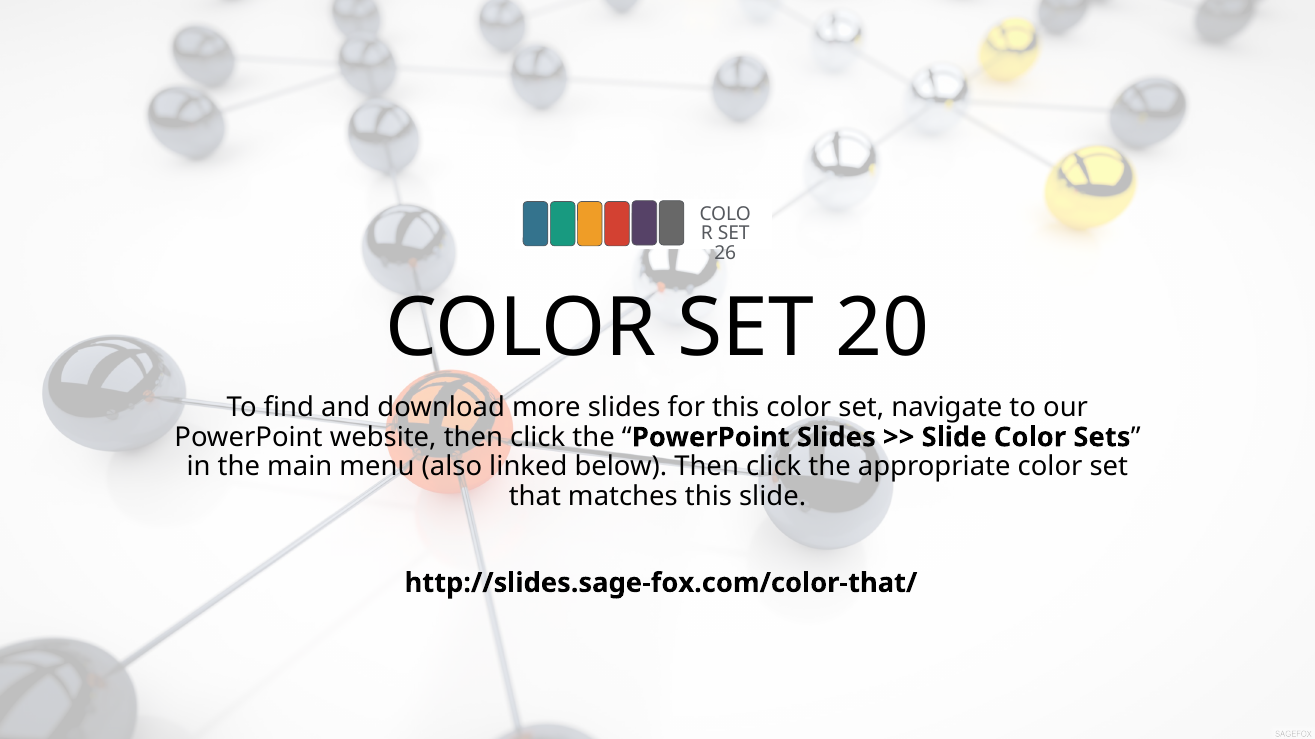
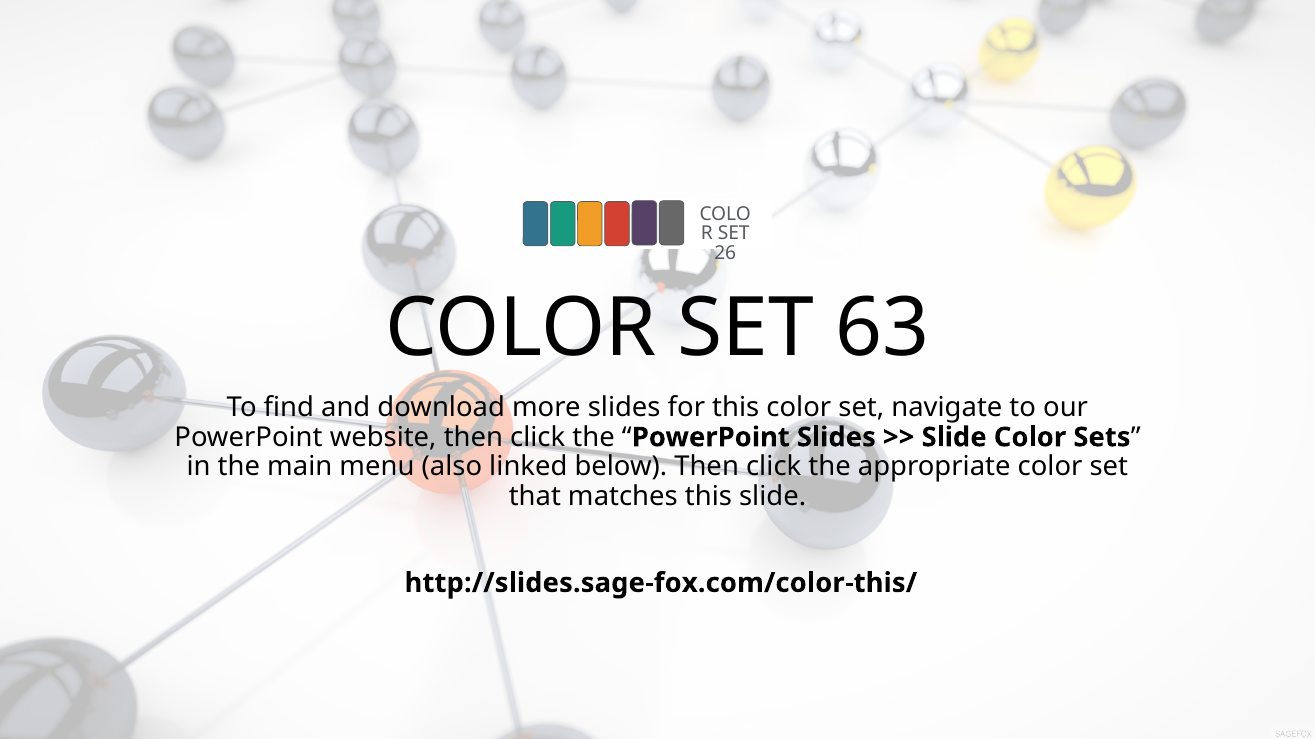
20: 20 -> 63
http://slides.sage-fox.com/color-that/: http://slides.sage-fox.com/color-that/ -> http://slides.sage-fox.com/color-this/
